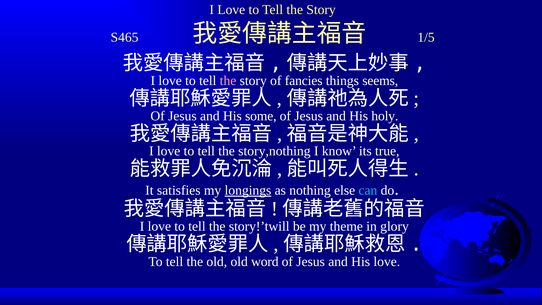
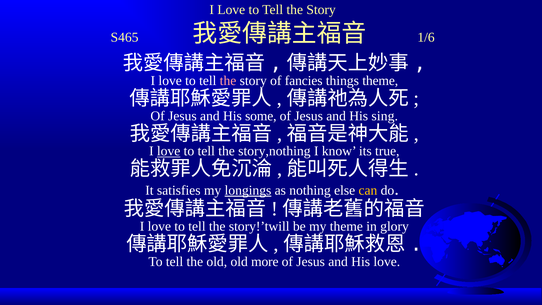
1/5: 1/5 -> 1/6
things seems: seems -> theme
holy: holy -> sing
love at (169, 151) underline: none -> present
can colour: light blue -> yellow
word: word -> more
